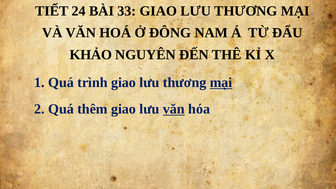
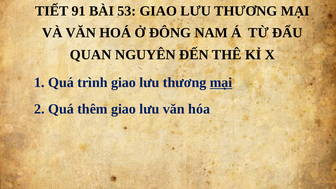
24: 24 -> 91
33: 33 -> 53
KHẢO: KHẢO -> QUAN
văn at (174, 109) underline: present -> none
